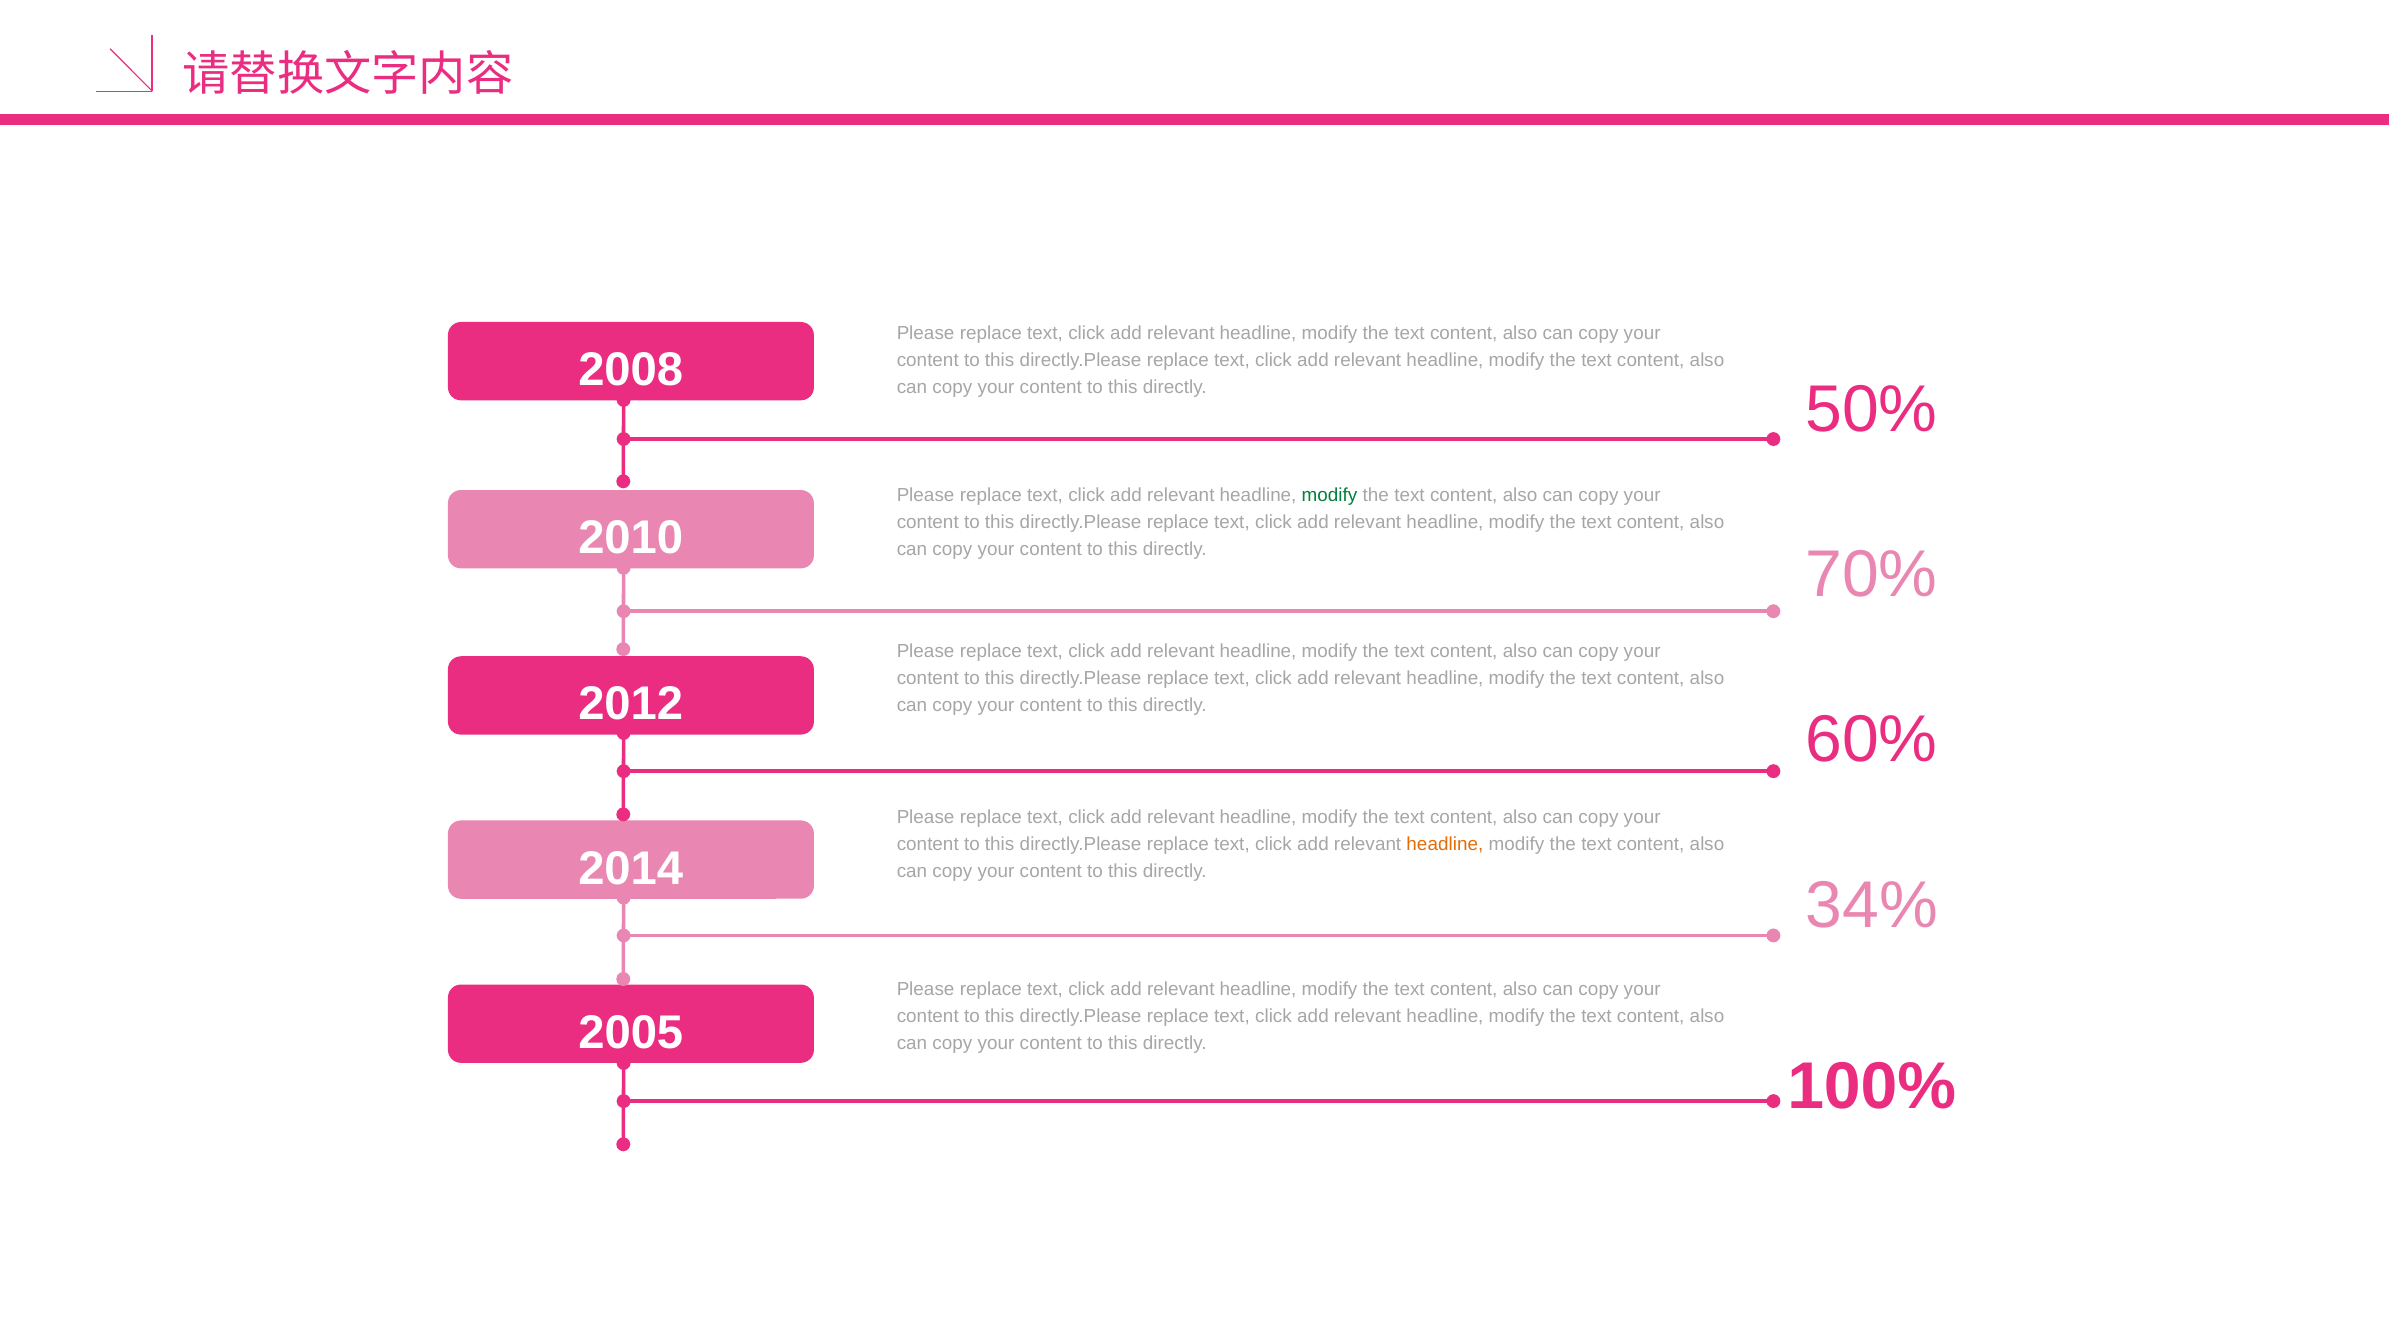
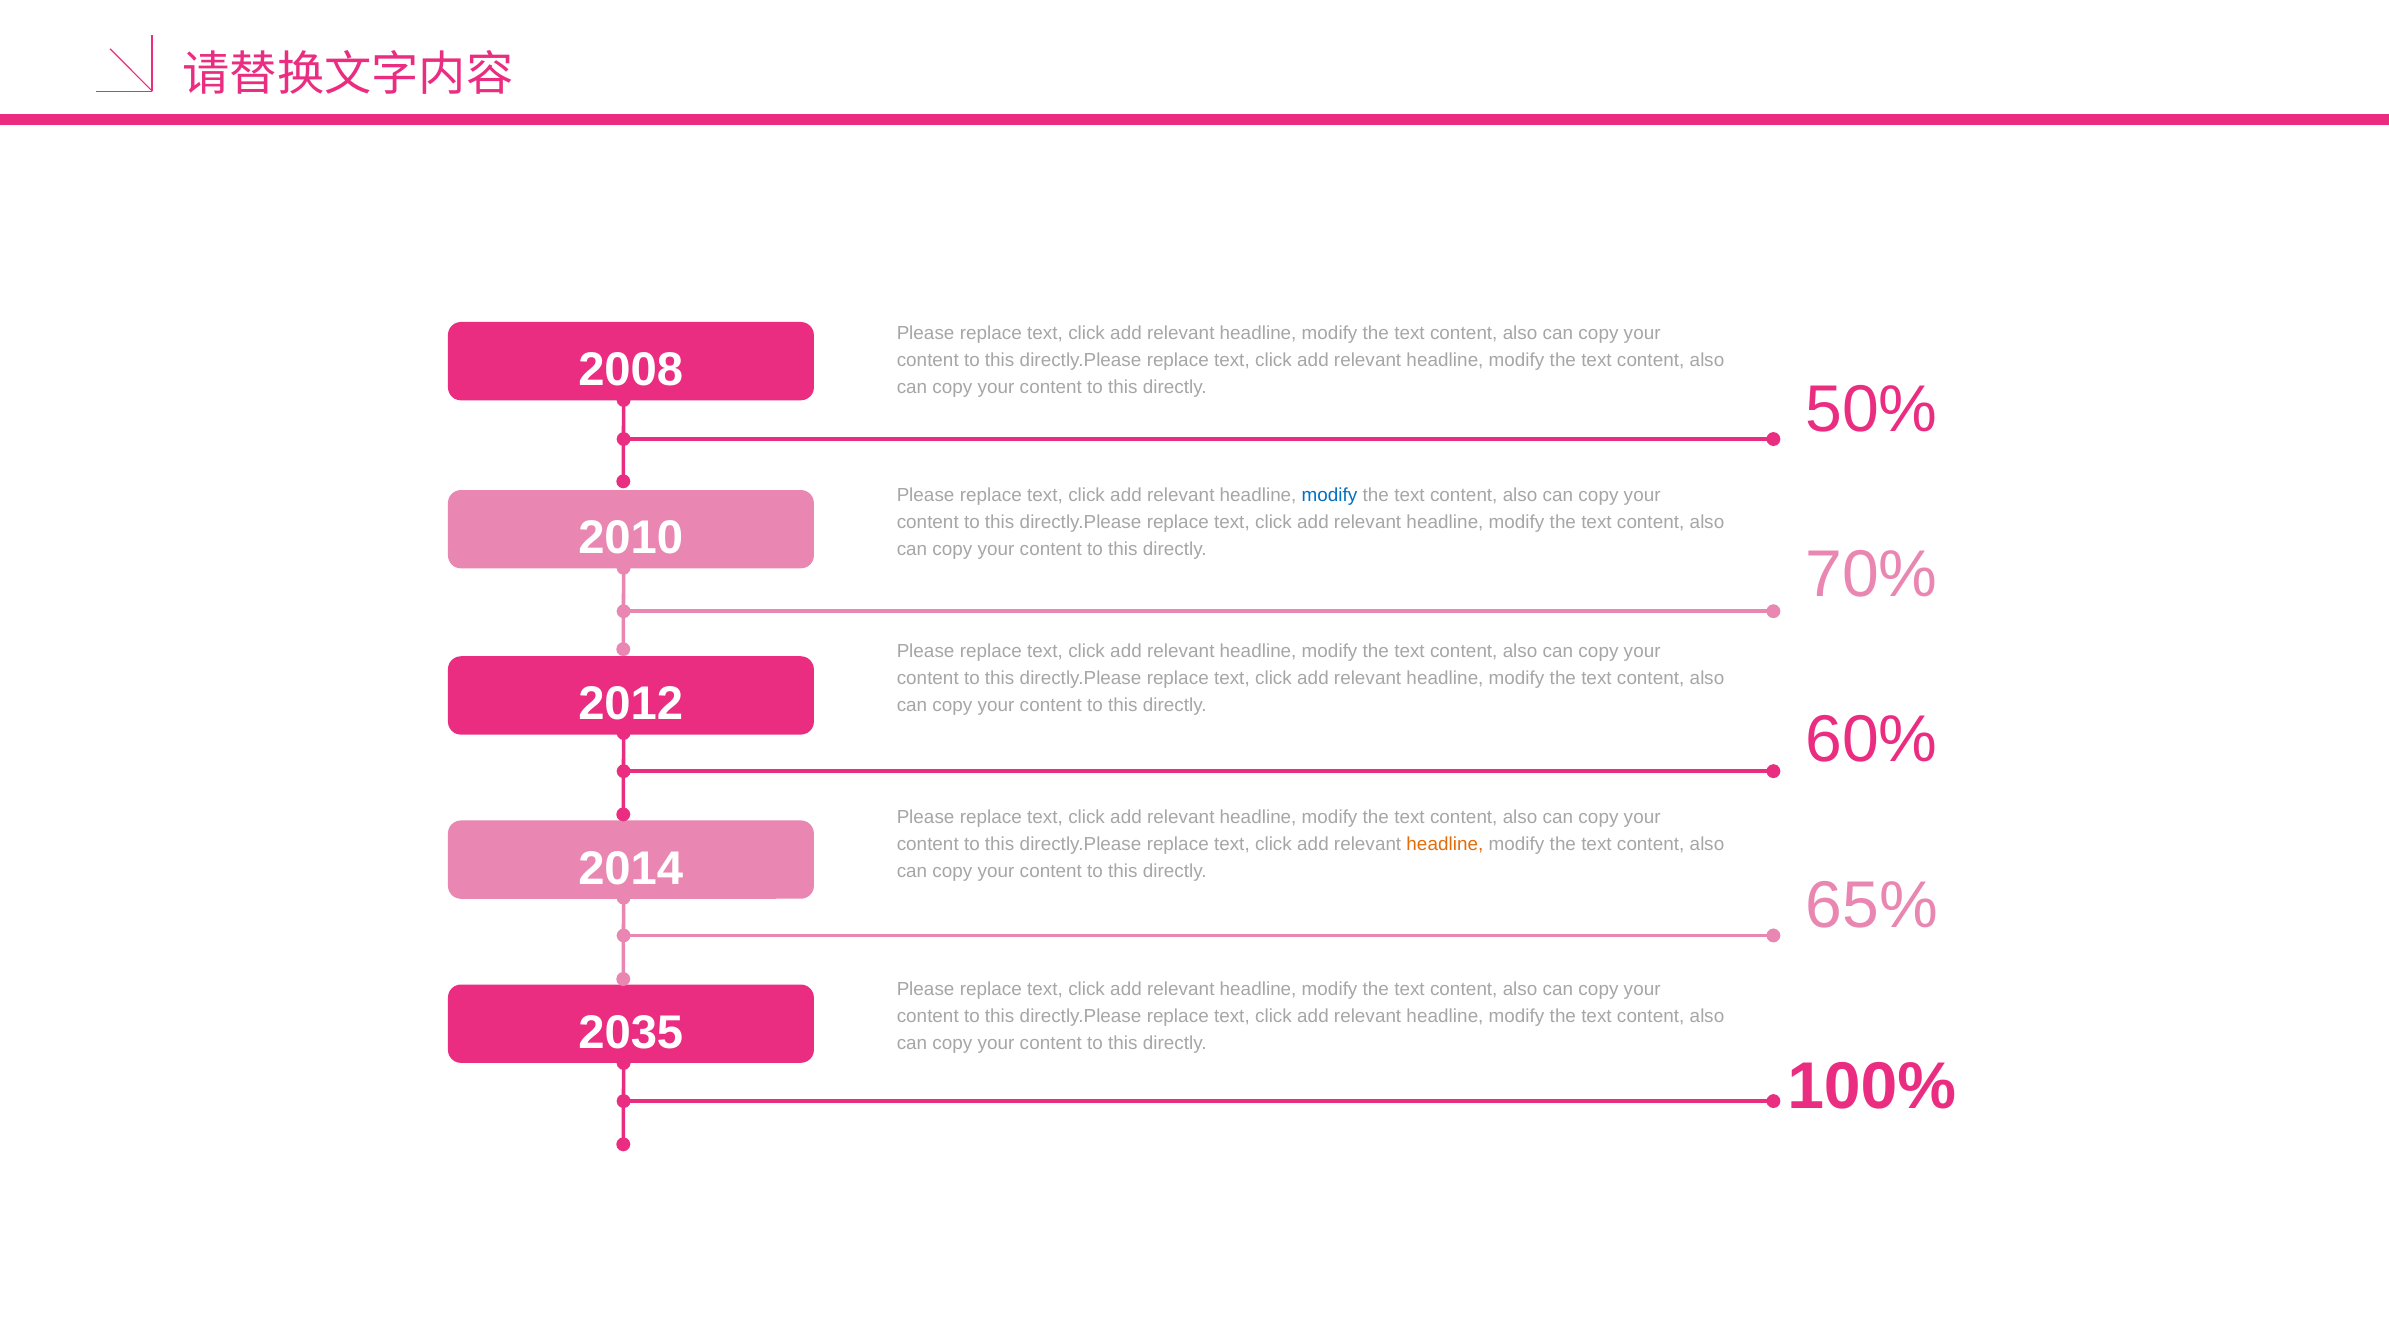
modify at (1330, 495) colour: green -> blue
34%: 34% -> 65%
2005: 2005 -> 2035
